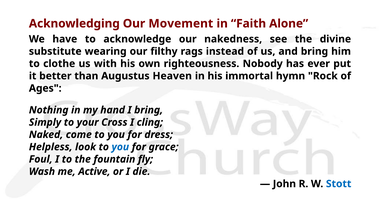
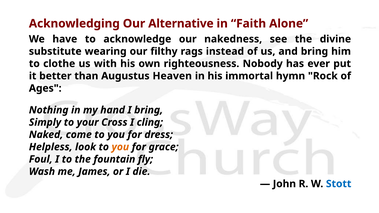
Movement: Movement -> Alternative
you at (120, 147) colour: blue -> orange
Active: Active -> James
